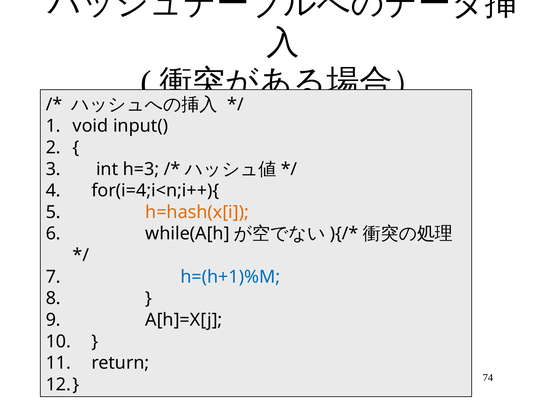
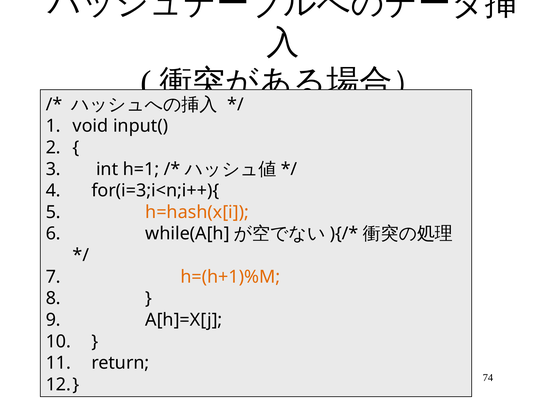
h=3: h=3 -> h=1
for(i=4;i<n;i++){: for(i=4;i<n;i++){ -> for(i=3;i<n;i++){
h=(h+1)%M colour: blue -> orange
